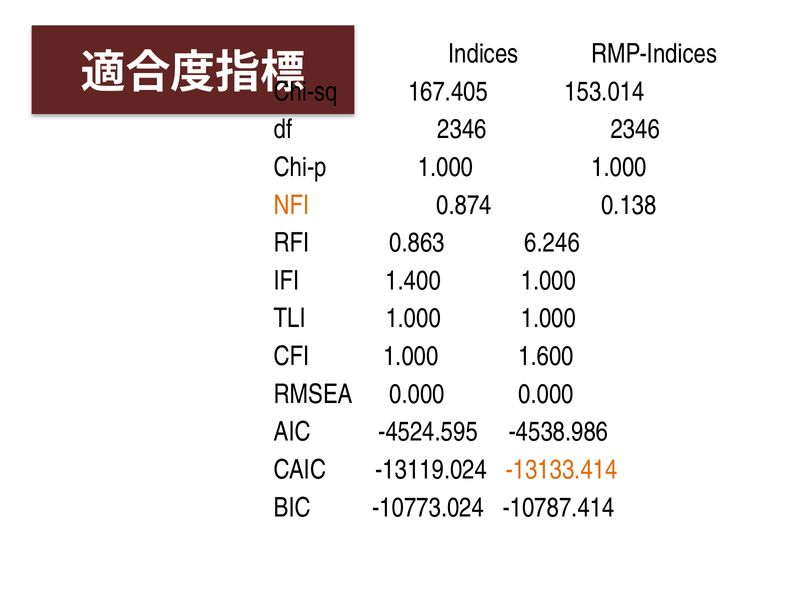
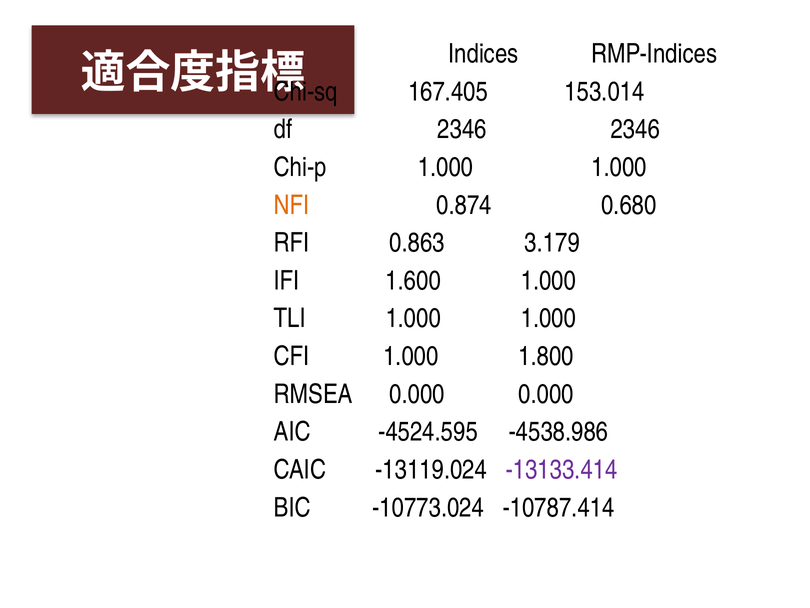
0.138: 0.138 -> 0.680
6.246: 6.246 -> 3.179
1.400: 1.400 -> 1.600
1.600: 1.600 -> 1.800
-13133.414 colour: orange -> purple
